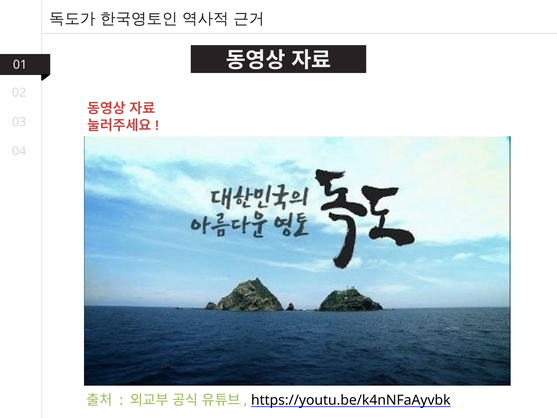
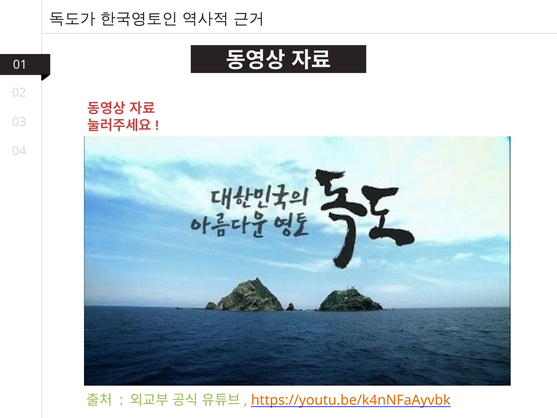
https://youtu.be/k4nNFaAyvbk colour: black -> orange
